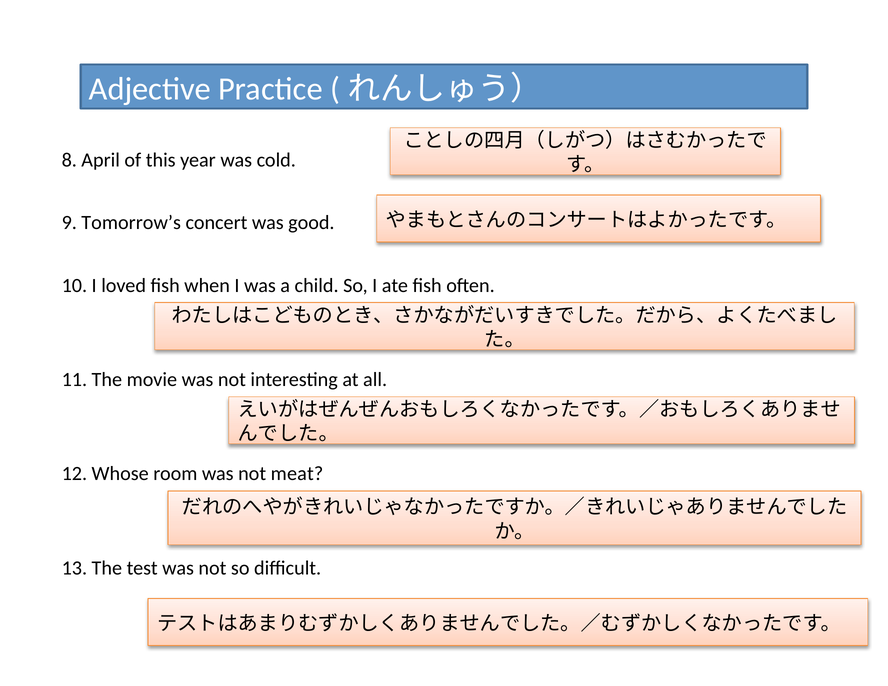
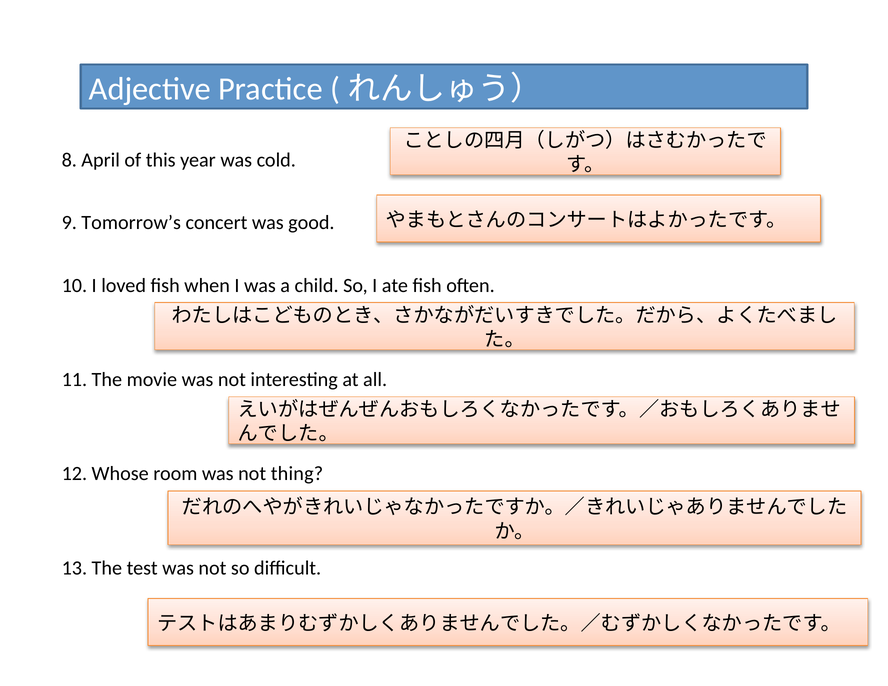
meat: meat -> thing
